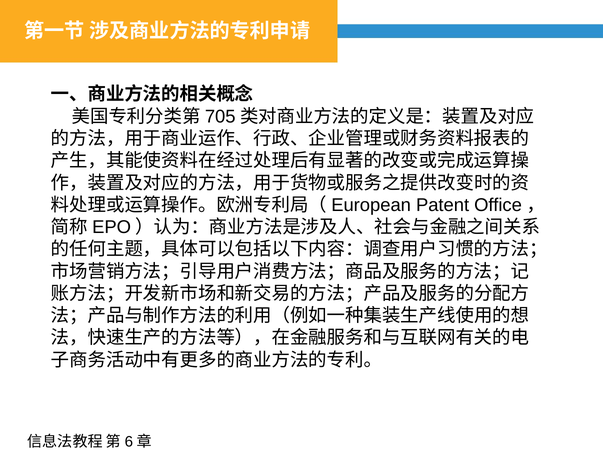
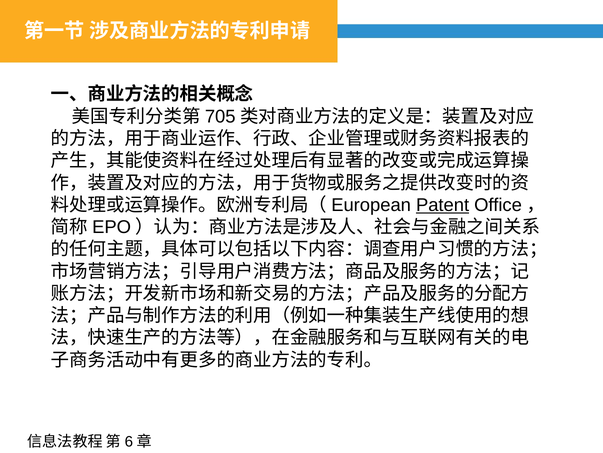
Patent underline: none -> present
